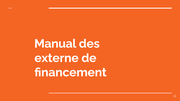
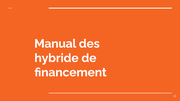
externe: externe -> hybride
